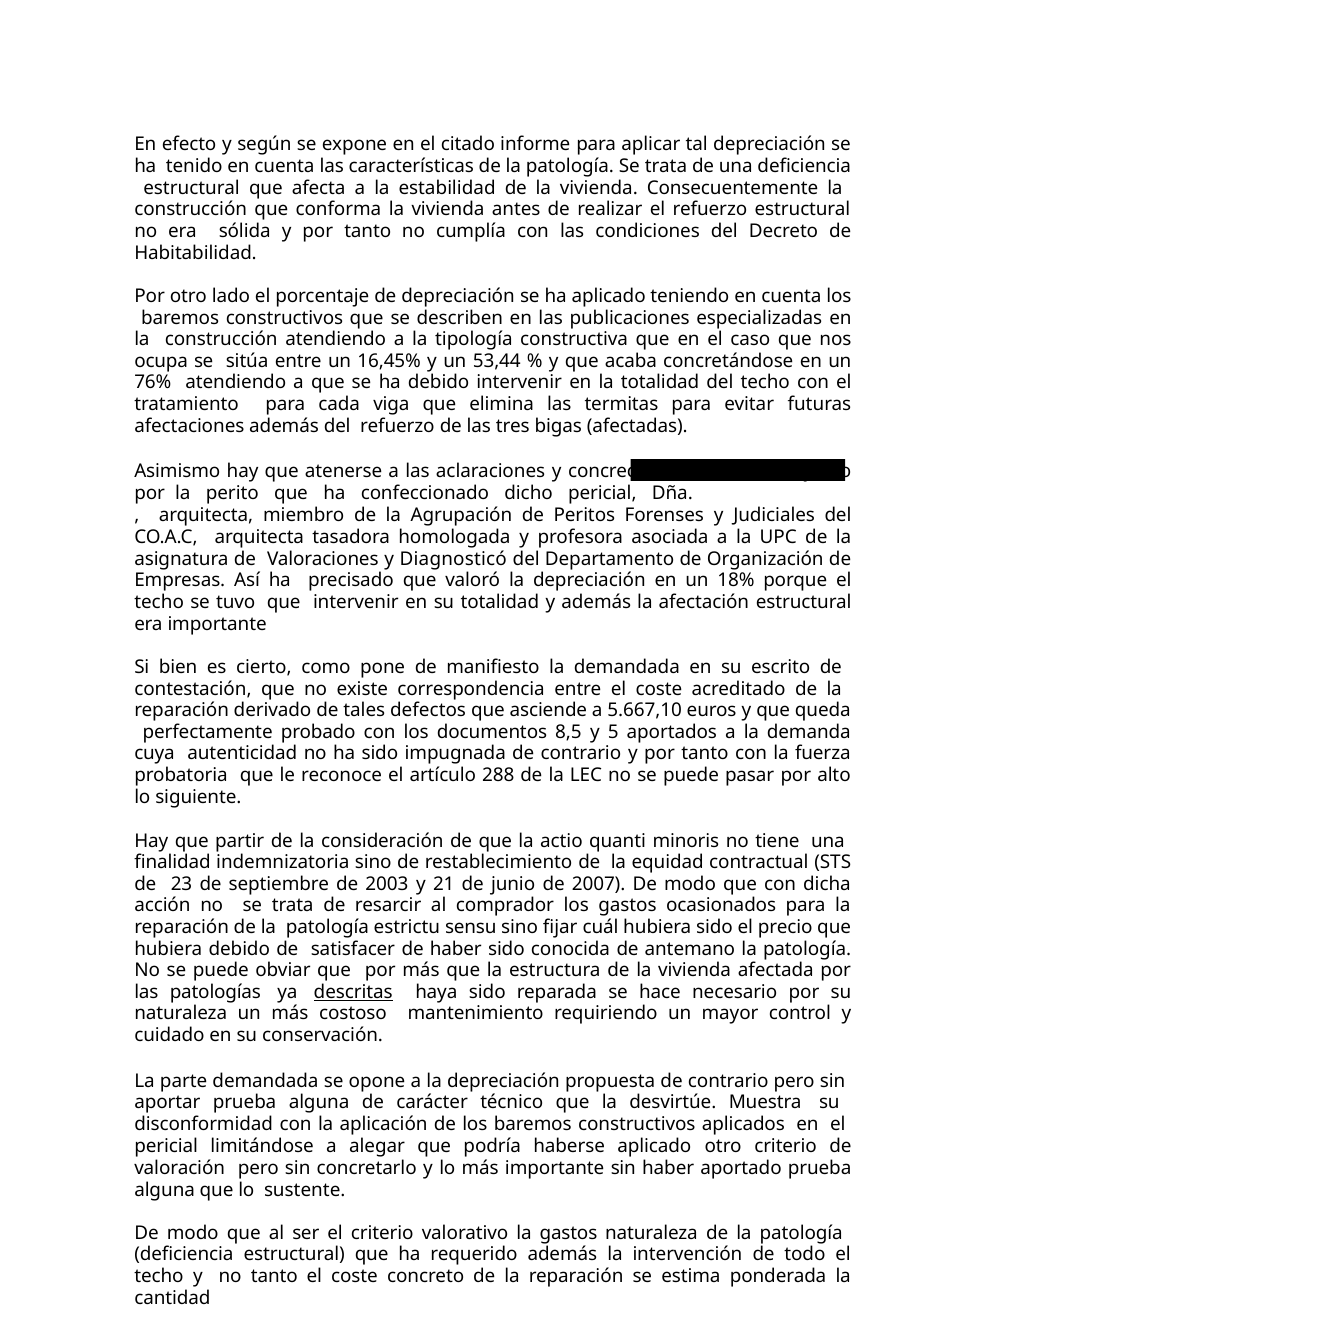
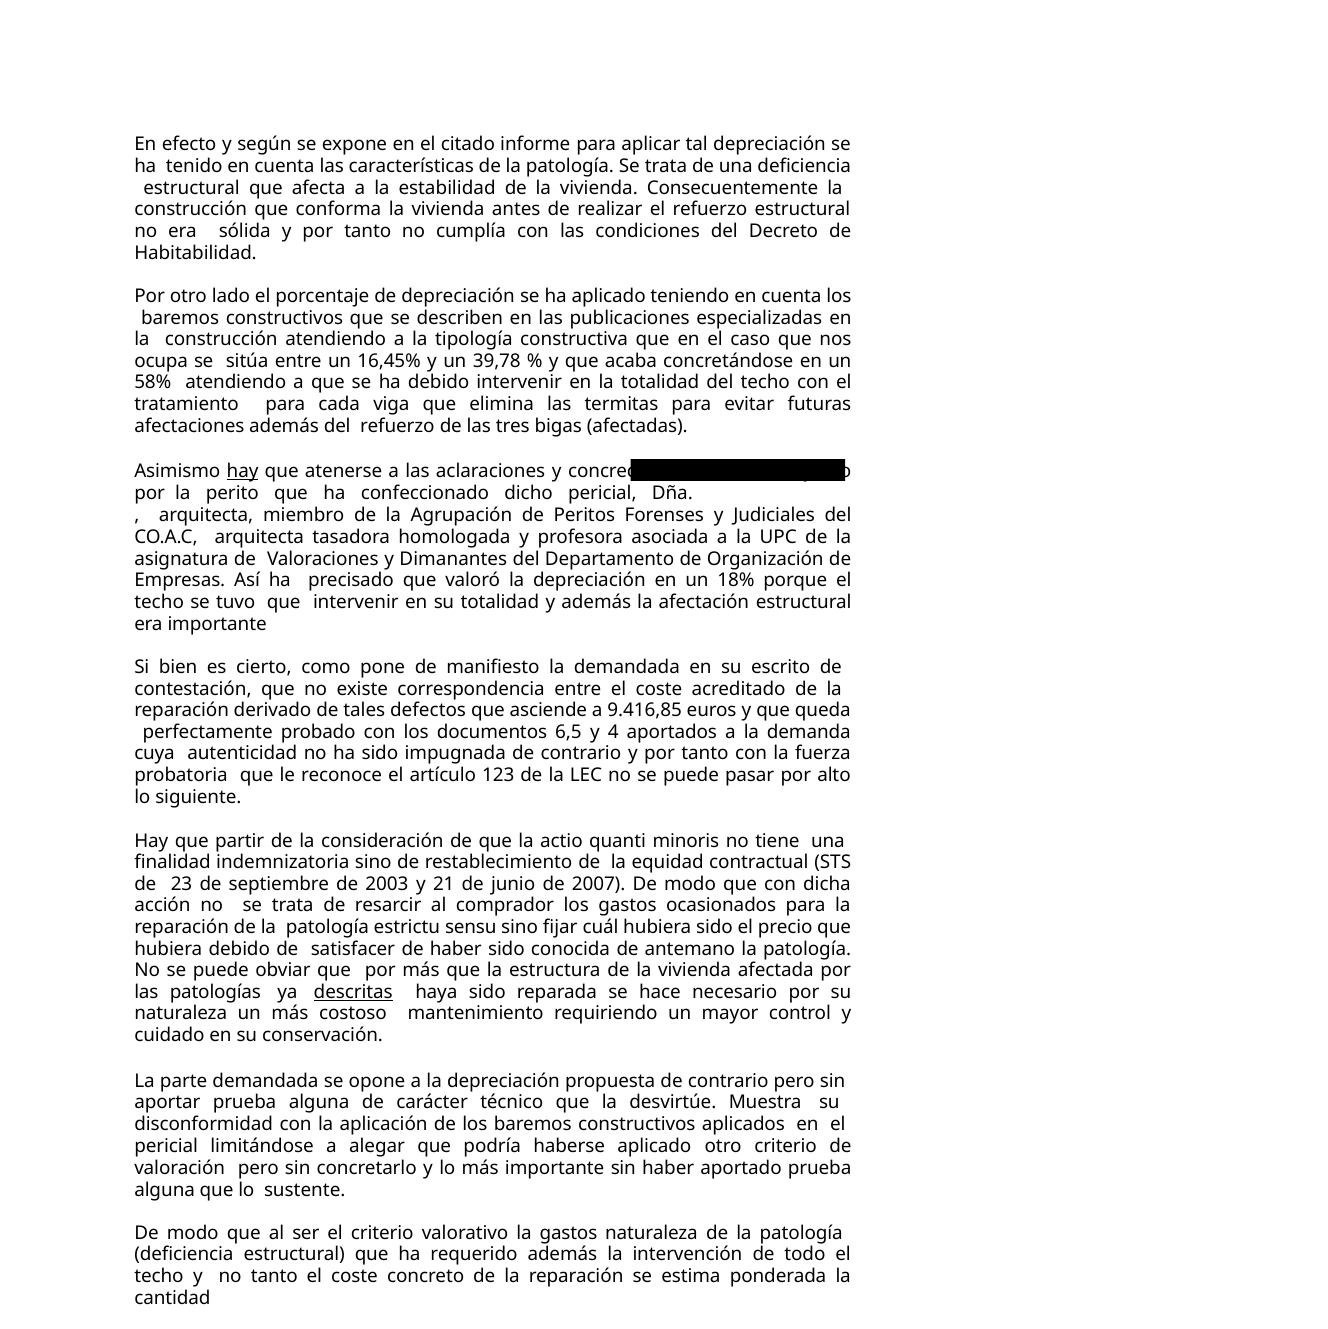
53,44: 53,44 -> 39,78
76%: 76% -> 58%
hay at (243, 472) underline: none -> present
Diagnosticó: Diagnosticó -> Dimanantes
5.667,10: 5.667,10 -> 9.416,85
8,5: 8,5 -> 6,5
5: 5 -> 4
288: 288 -> 123
